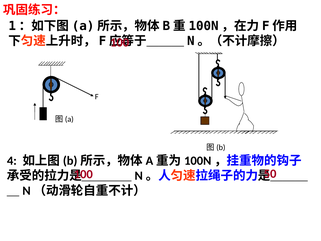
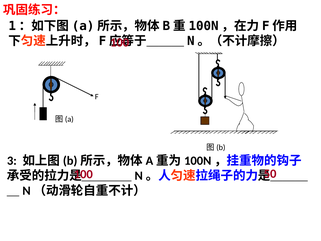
4: 4 -> 3
